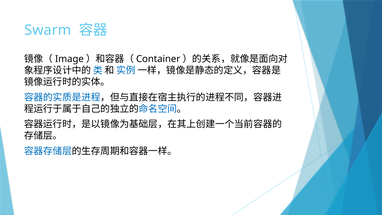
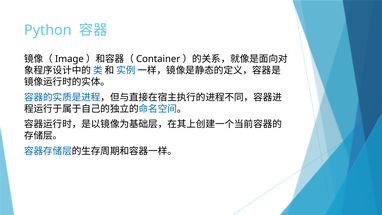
Swarm: Swarm -> Python
